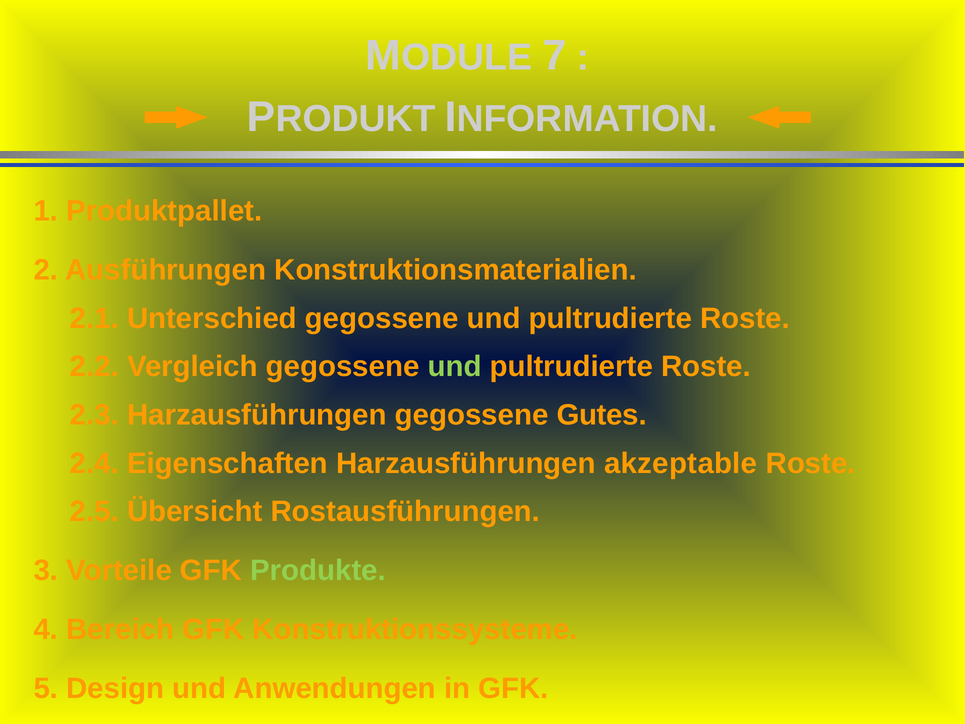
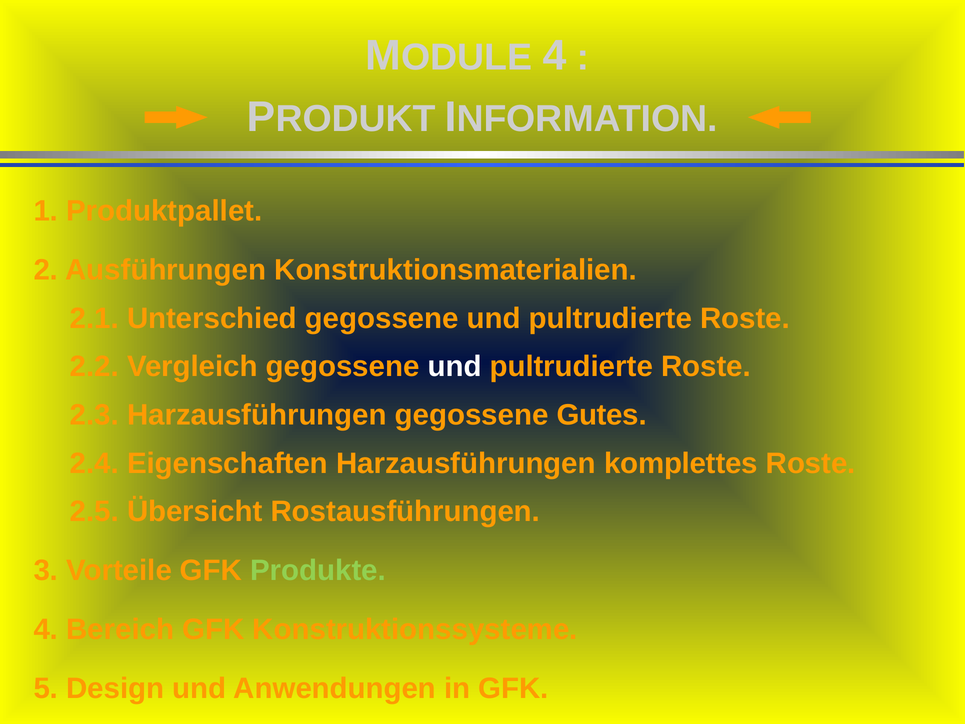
7 at (554, 56): 7 -> 4
und at (455, 367) colour: light green -> white
akzeptable: akzeptable -> komplettes
